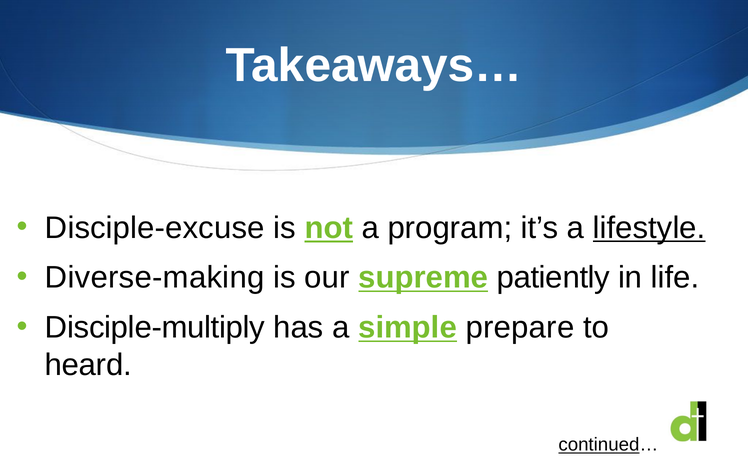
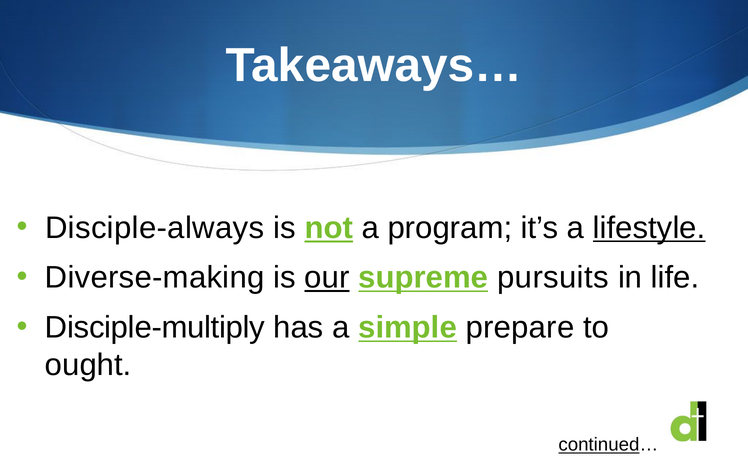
Disciple-excuse: Disciple-excuse -> Disciple-always
our underline: none -> present
patiently: patiently -> pursuits
heard: heard -> ought
